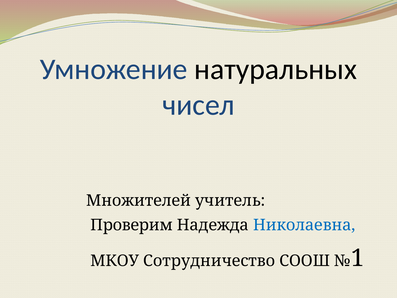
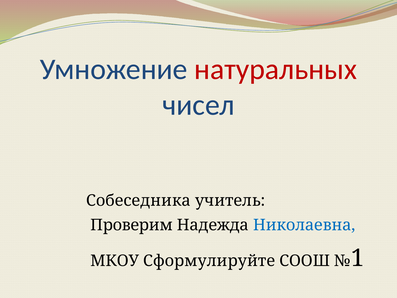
натуральных colour: black -> red
Множителей: Множителей -> Собеседника
Сотрудничество: Сотрудничество -> Сформулируйте
